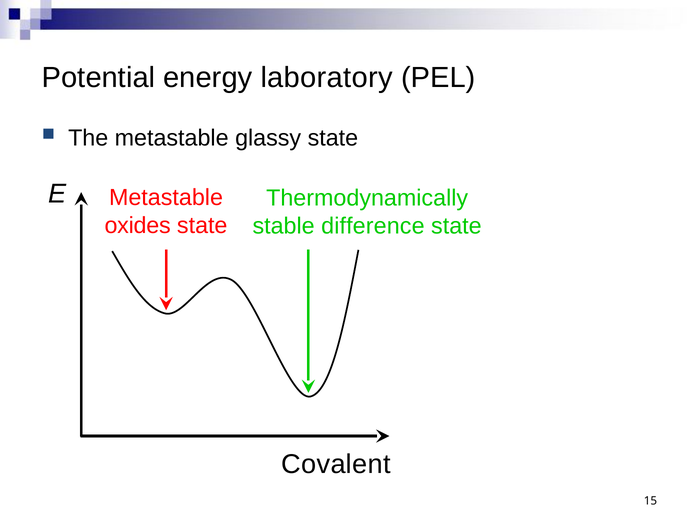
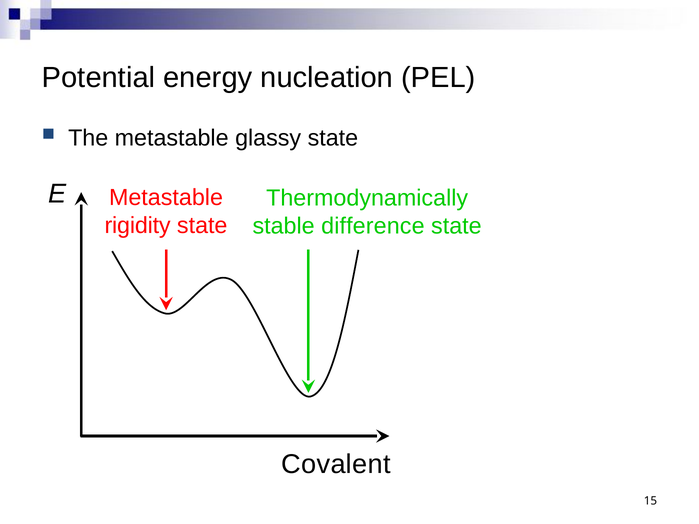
laboratory: laboratory -> nucleation
oxides: oxides -> rigidity
